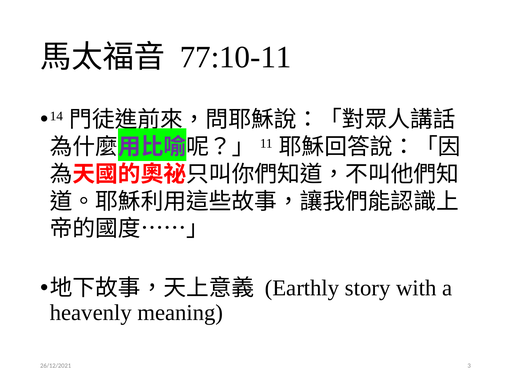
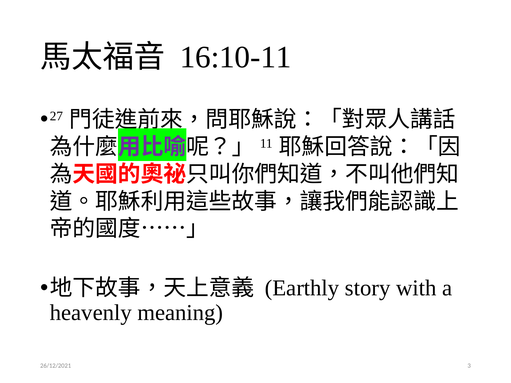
77:10-11: 77:10-11 -> 16:10-11
14: 14 -> 27
